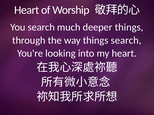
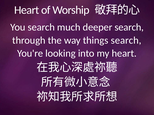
deeper things: things -> search
